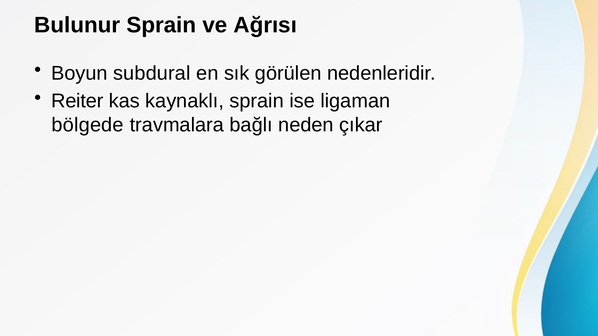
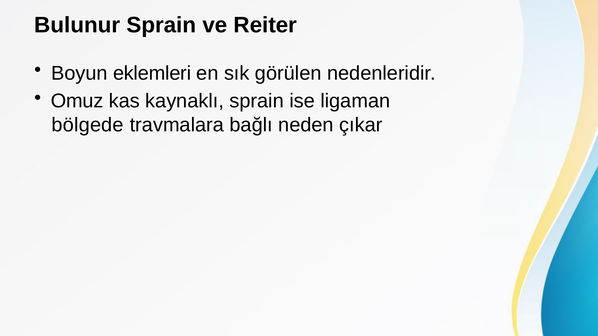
Ağrısı: Ağrısı -> Reiter
subdural: subdural -> eklemleri
Reiter: Reiter -> Omuz
